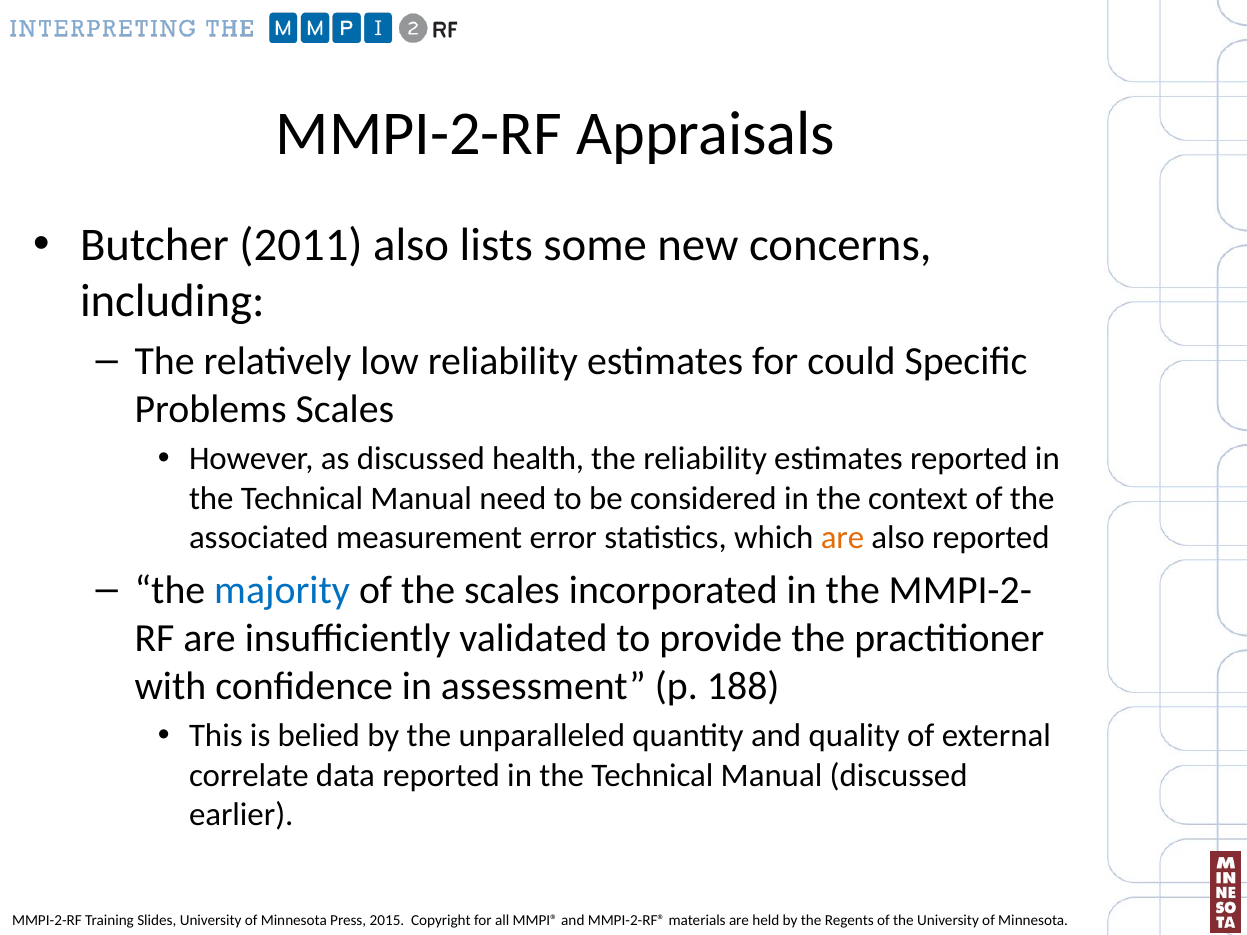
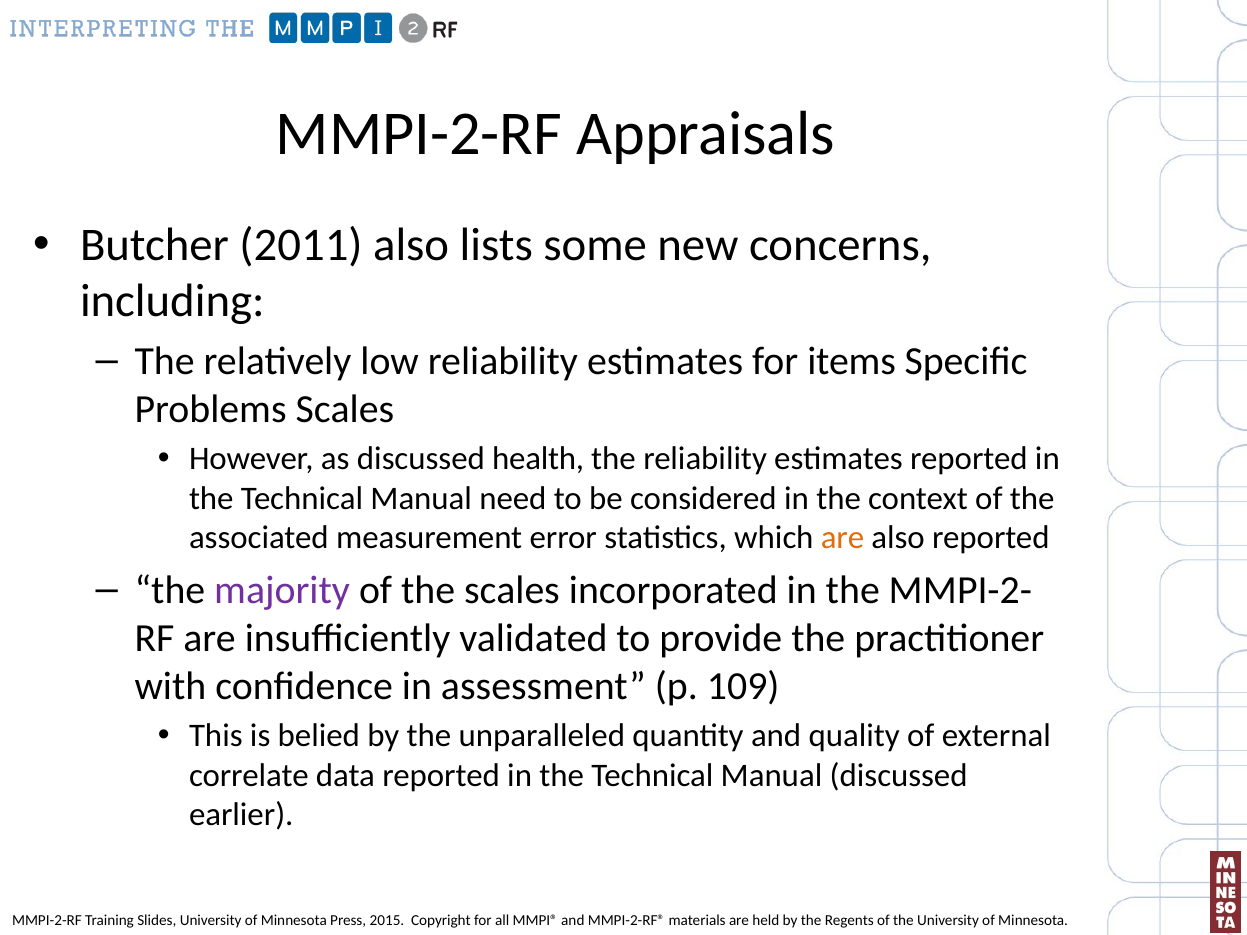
could: could -> items
majority colour: blue -> purple
188: 188 -> 109
